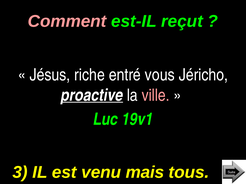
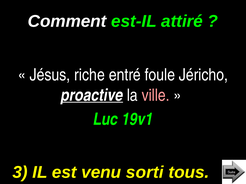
Comment colour: pink -> white
reçut: reçut -> attiré
vous: vous -> foule
mais: mais -> sorti
